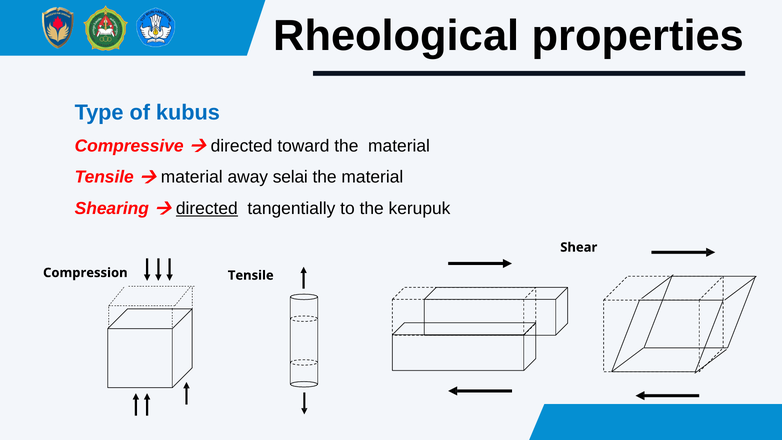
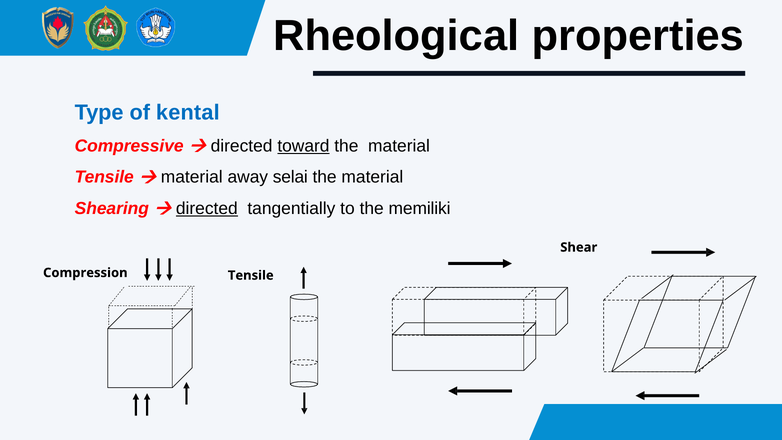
kubus: kubus -> kental
toward underline: none -> present
kerupuk: kerupuk -> memiliki
